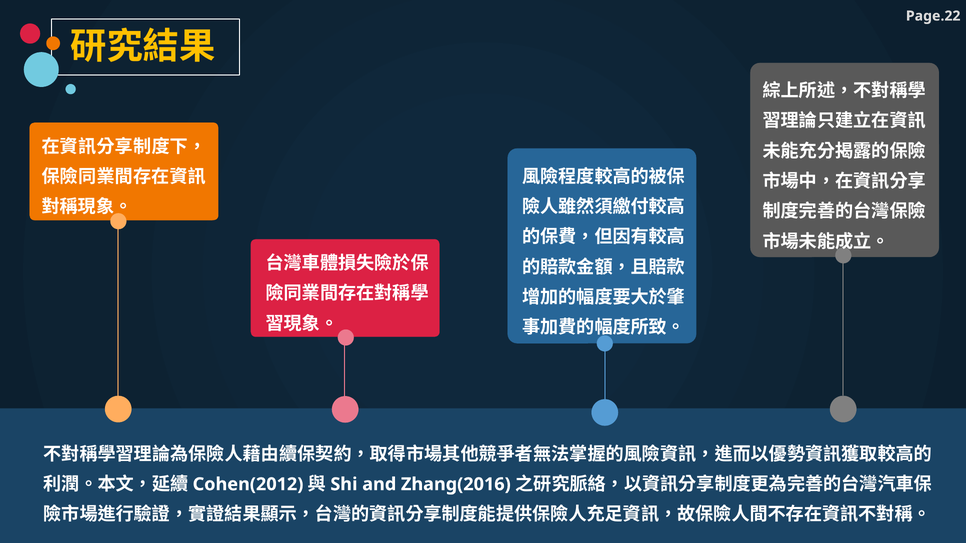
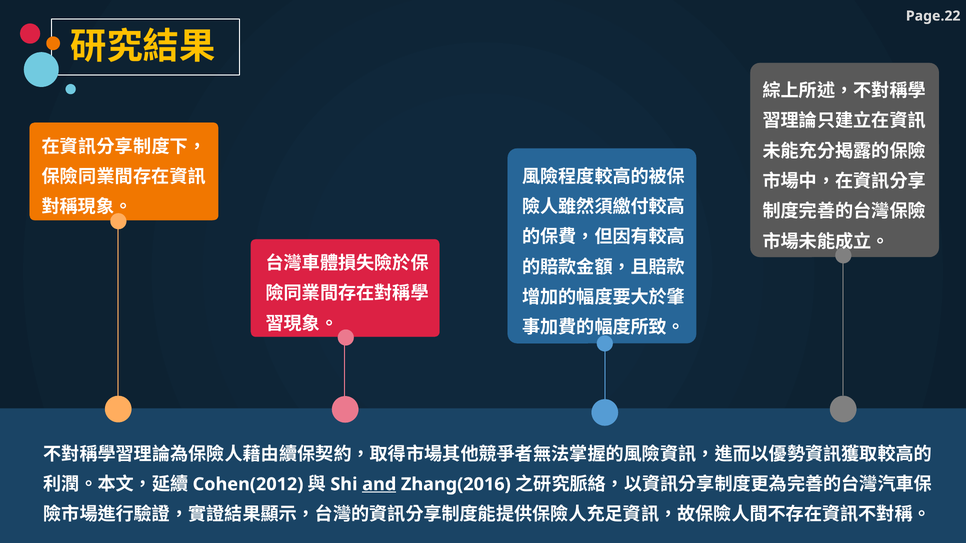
and underline: none -> present
